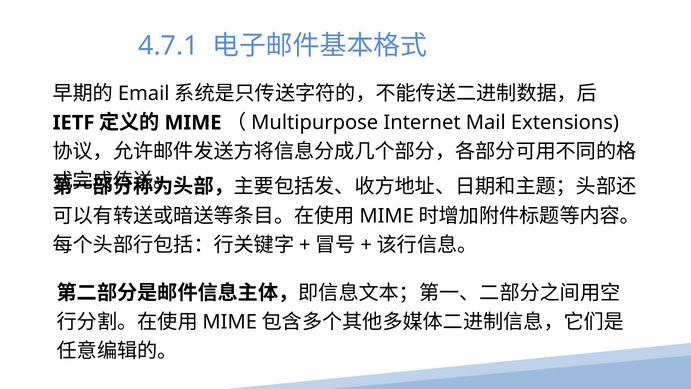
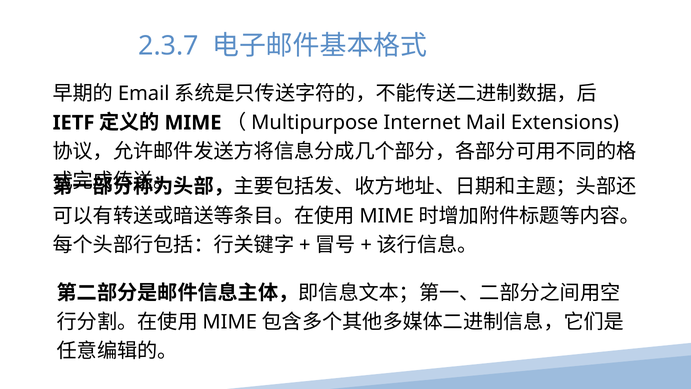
4.7.1: 4.7.1 -> 2.3.7
